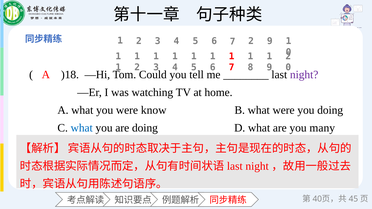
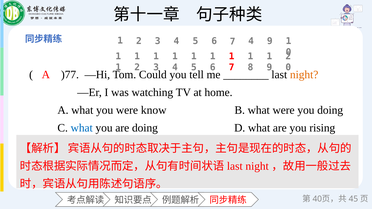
7 2: 2 -> 4
)18: )18 -> )77
night colour: purple -> orange
many: many -> rising
